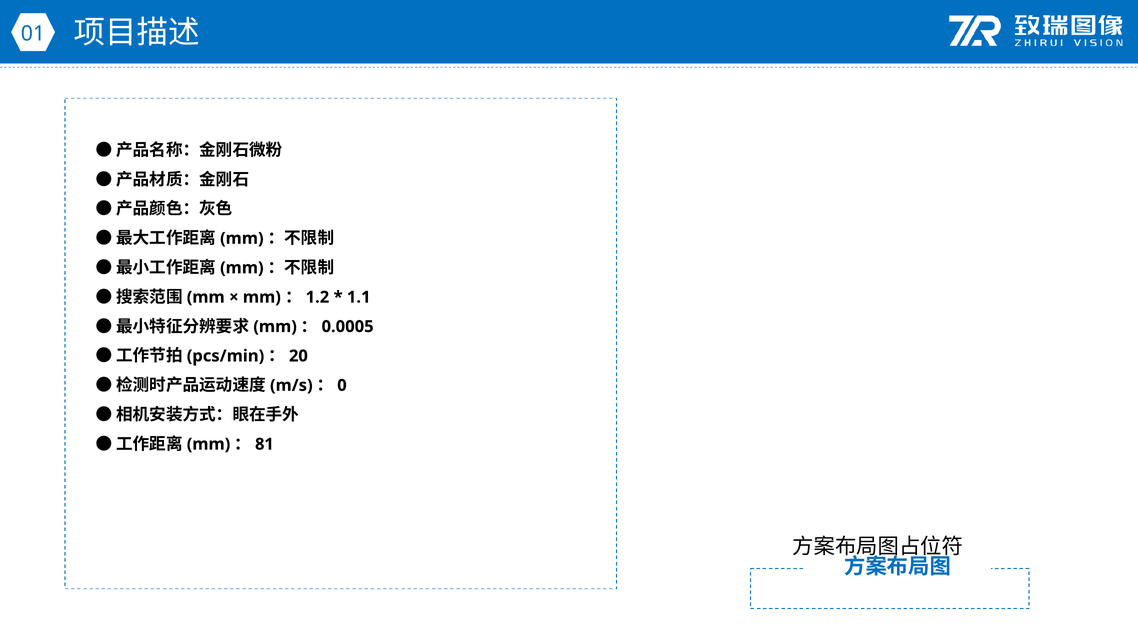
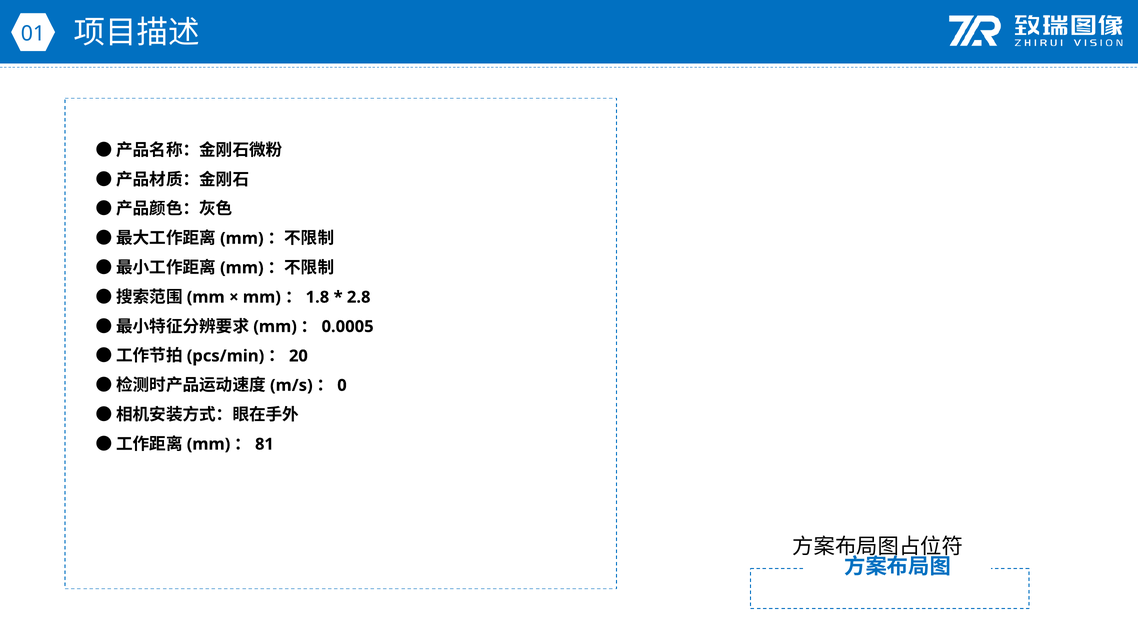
1.2: 1.2 -> 1.8
1.1: 1.1 -> 2.8
